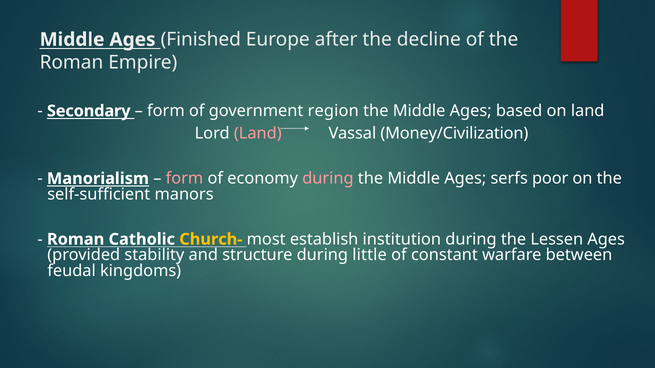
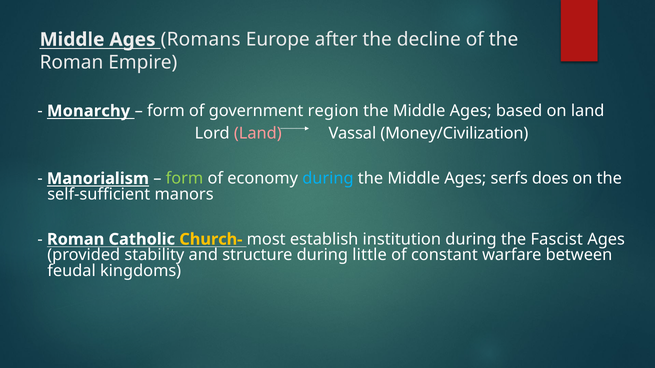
Finished: Finished -> Romans
Secondary: Secondary -> Monarchy
form at (184, 179) colour: pink -> light green
during at (328, 179) colour: pink -> light blue
poor: poor -> does
Lessen: Lessen -> Fascist
